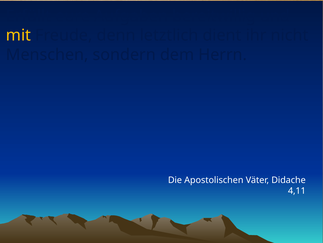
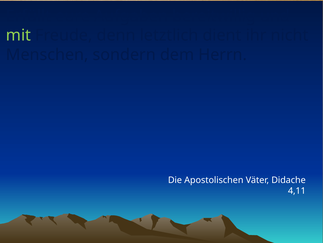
mit colour: yellow -> light green
